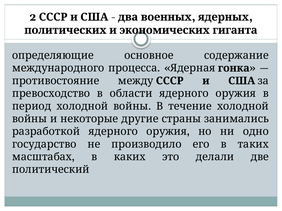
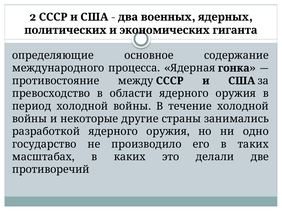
политический: политический -> противоречий
